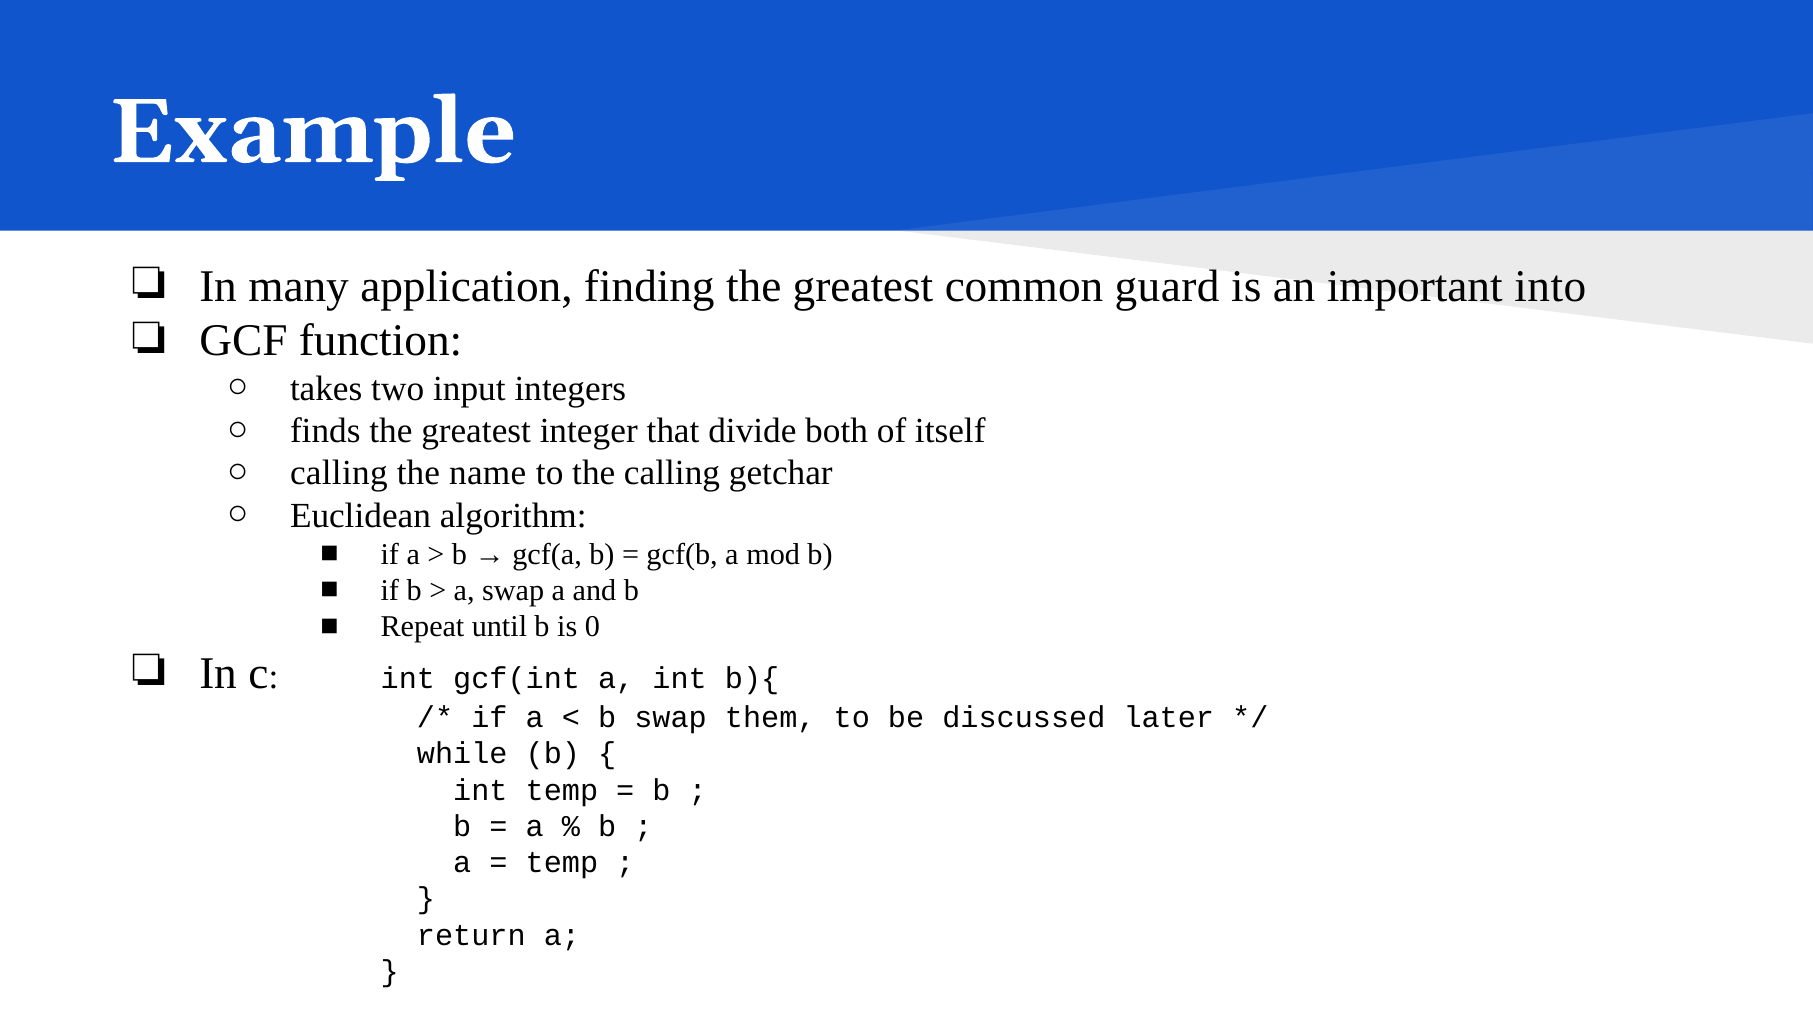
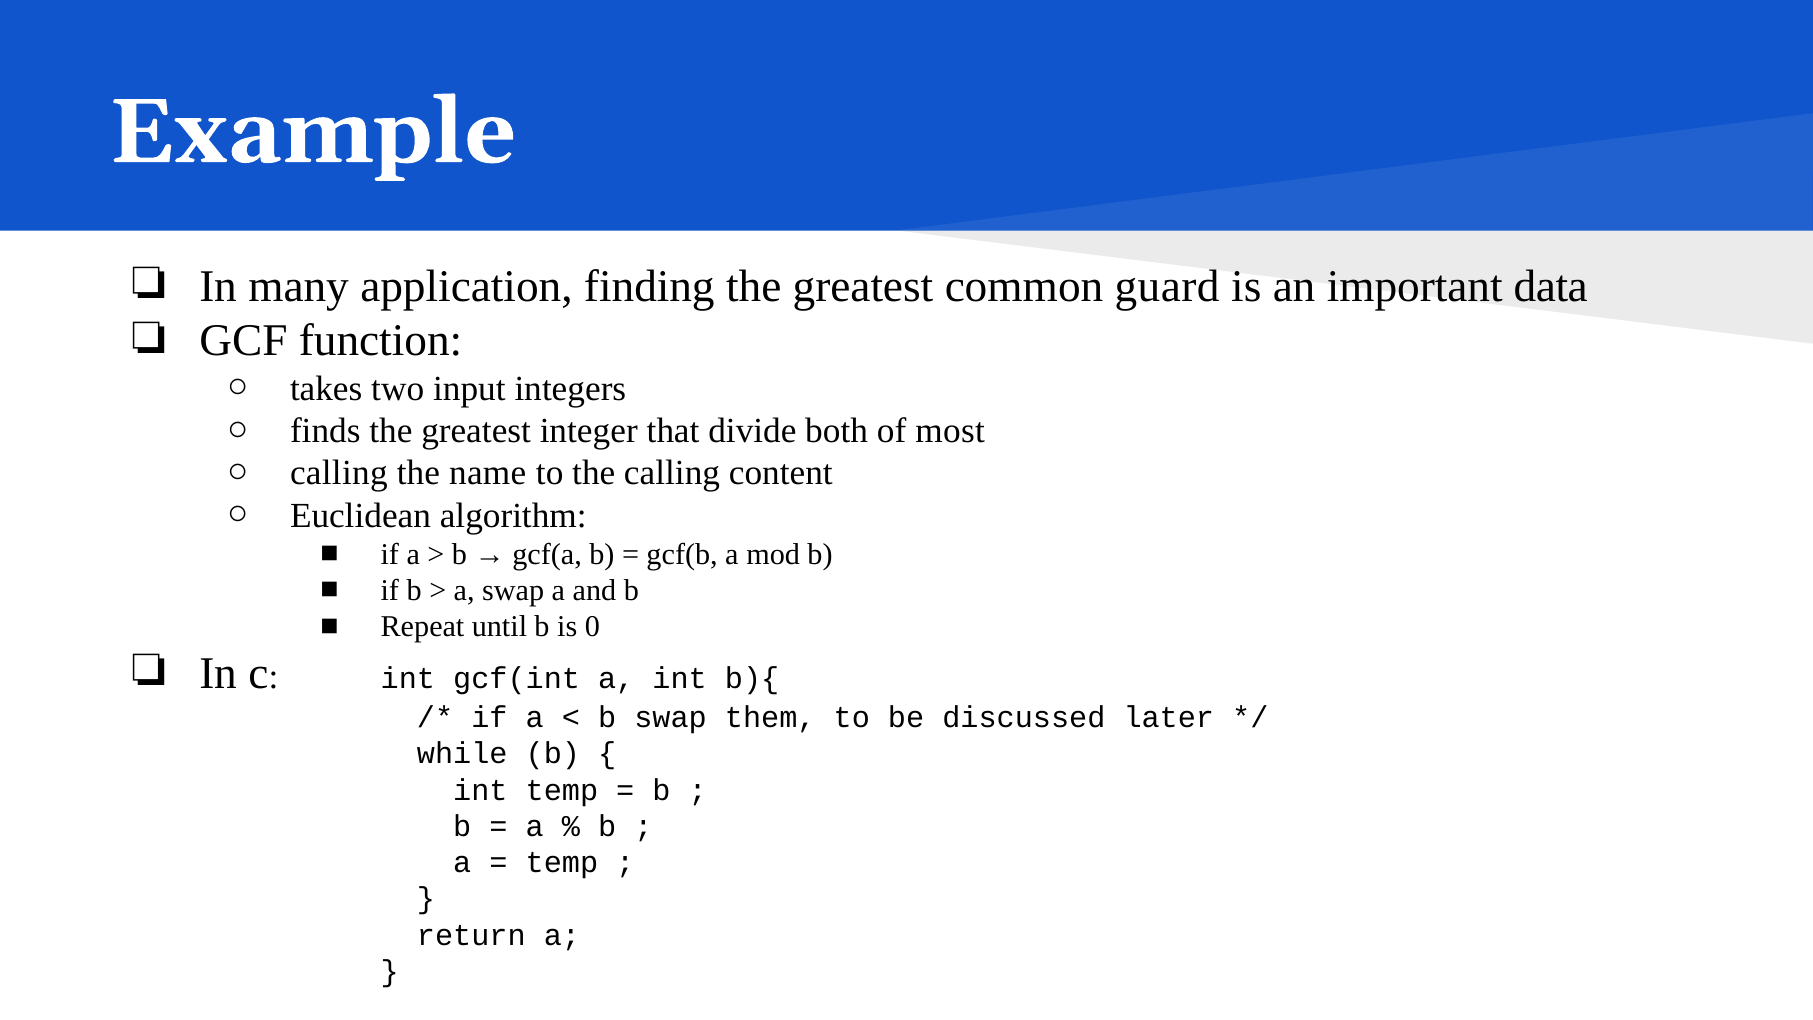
into: into -> data
itself: itself -> most
getchar: getchar -> content
